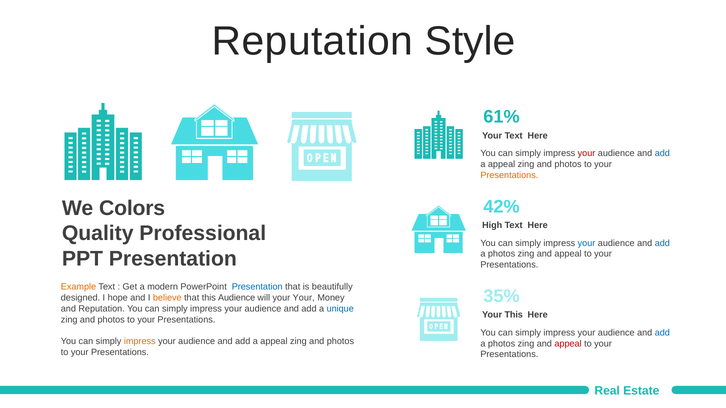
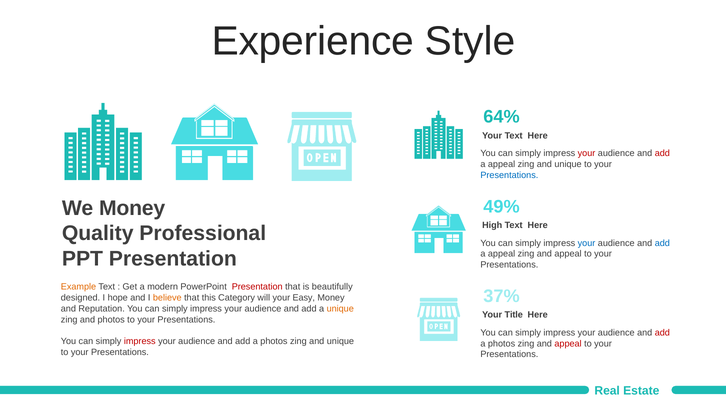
Reputation at (313, 42): Reputation -> Experience
61%: 61% -> 64%
add at (662, 154) colour: blue -> red
photos at (568, 164): photos -> unique
Presentations at (509, 175) colour: orange -> blue
42%: 42% -> 49%
We Colors: Colors -> Money
photos at (502, 254): photos -> appeal
Presentation at (257, 287) colour: blue -> red
35%: 35% -> 37%
this Audience: Audience -> Category
your Your: Your -> Easy
unique at (340, 309) colour: blue -> orange
Your This: This -> Title
add at (662, 333) colour: blue -> red
impress at (140, 342) colour: orange -> red
appeal at (274, 342): appeal -> photos
photos at (340, 342): photos -> unique
